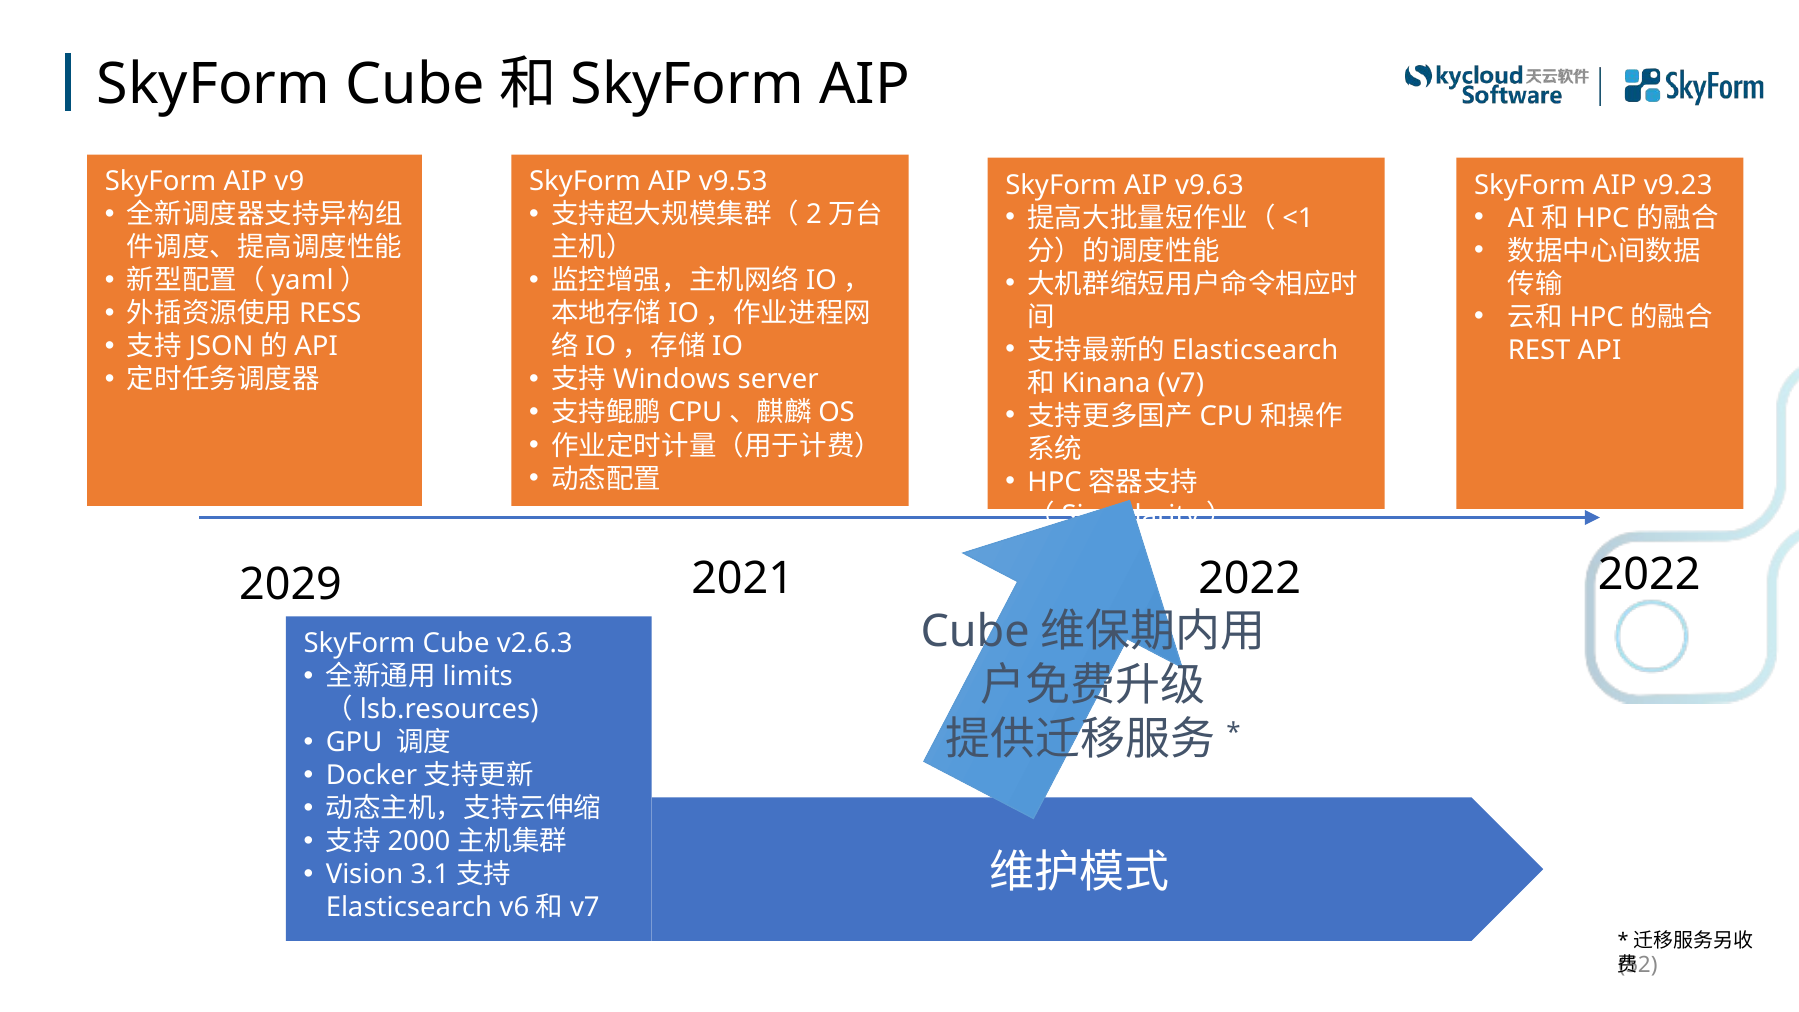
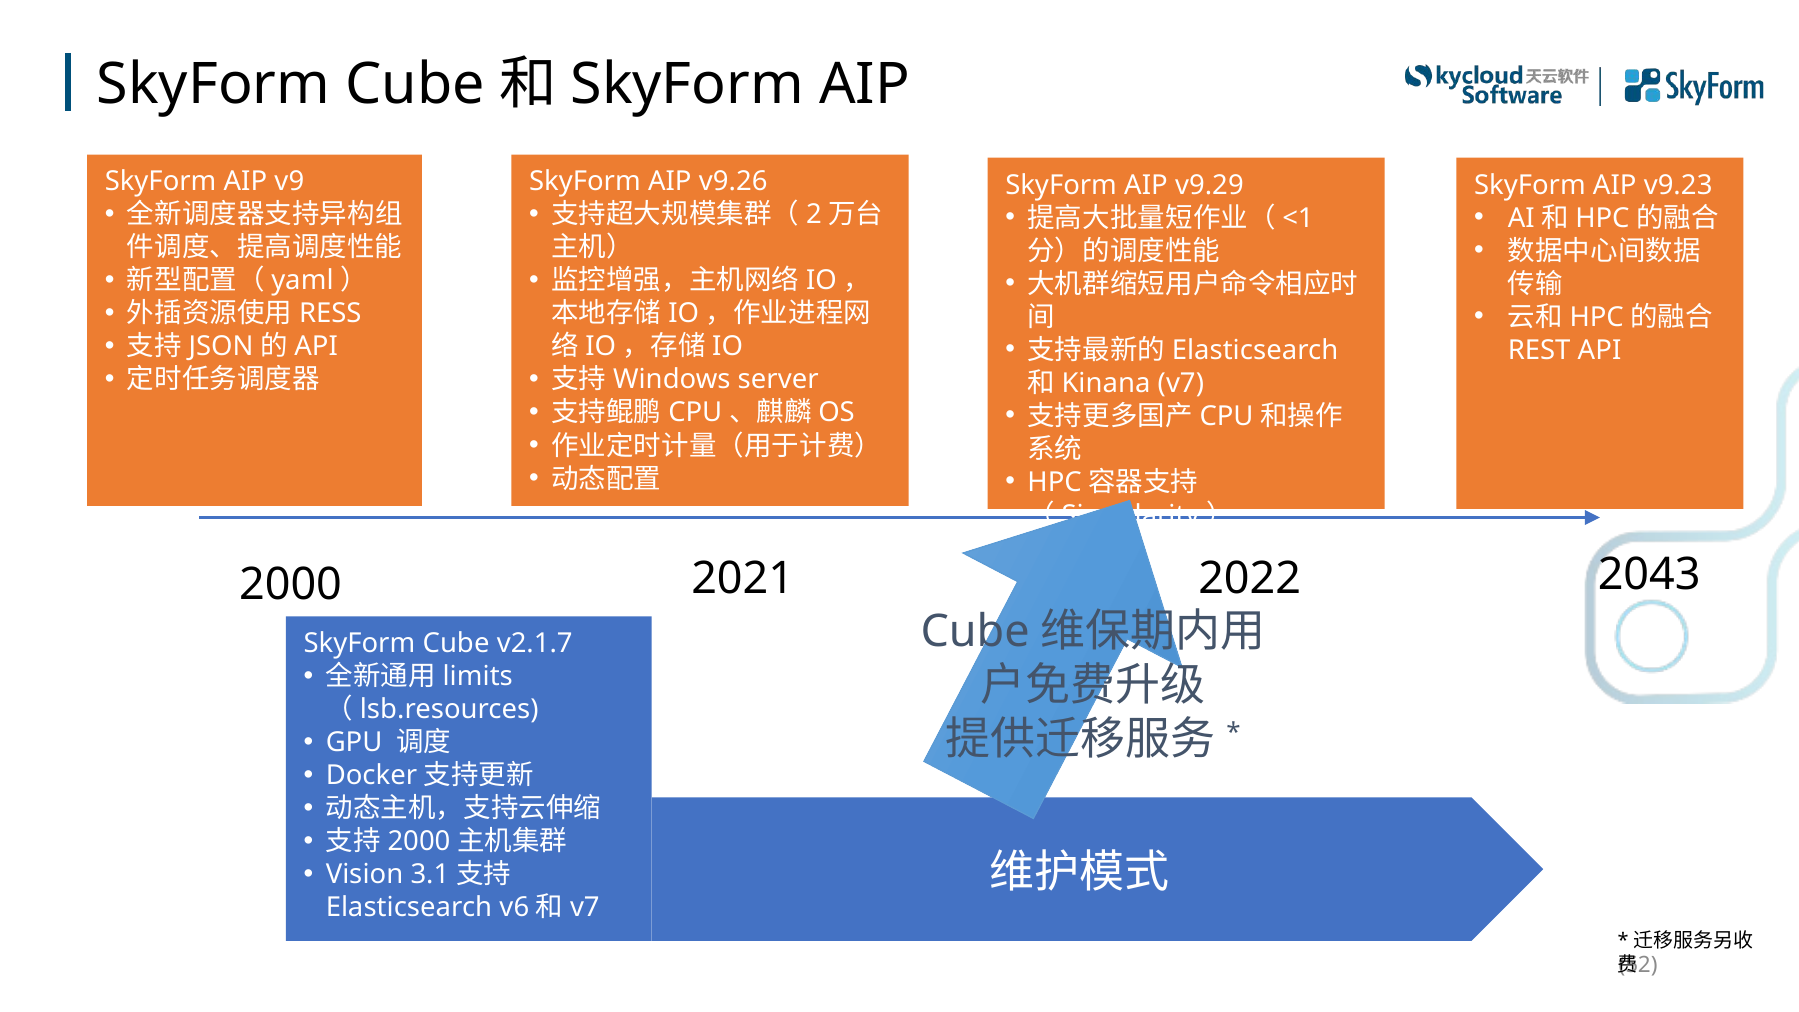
v9.53: v9.53 -> v9.26
v9.63: v9.63 -> v9.29
2022 at (1649, 574): 2022 -> 2043
2029: 2029 -> 2000
v2.6.3: v2.6.3 -> v2.1.7
